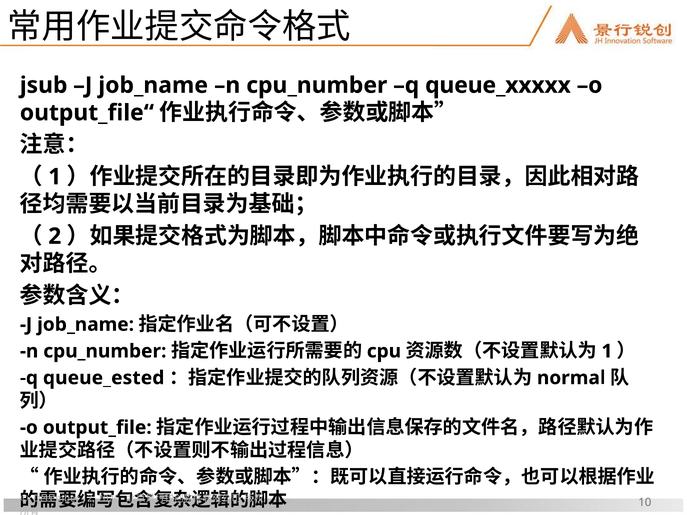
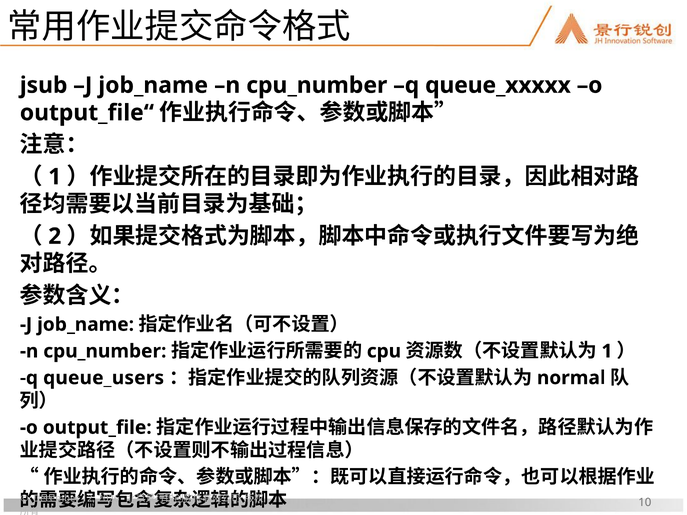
queue_ested: queue_ested -> queue_users
